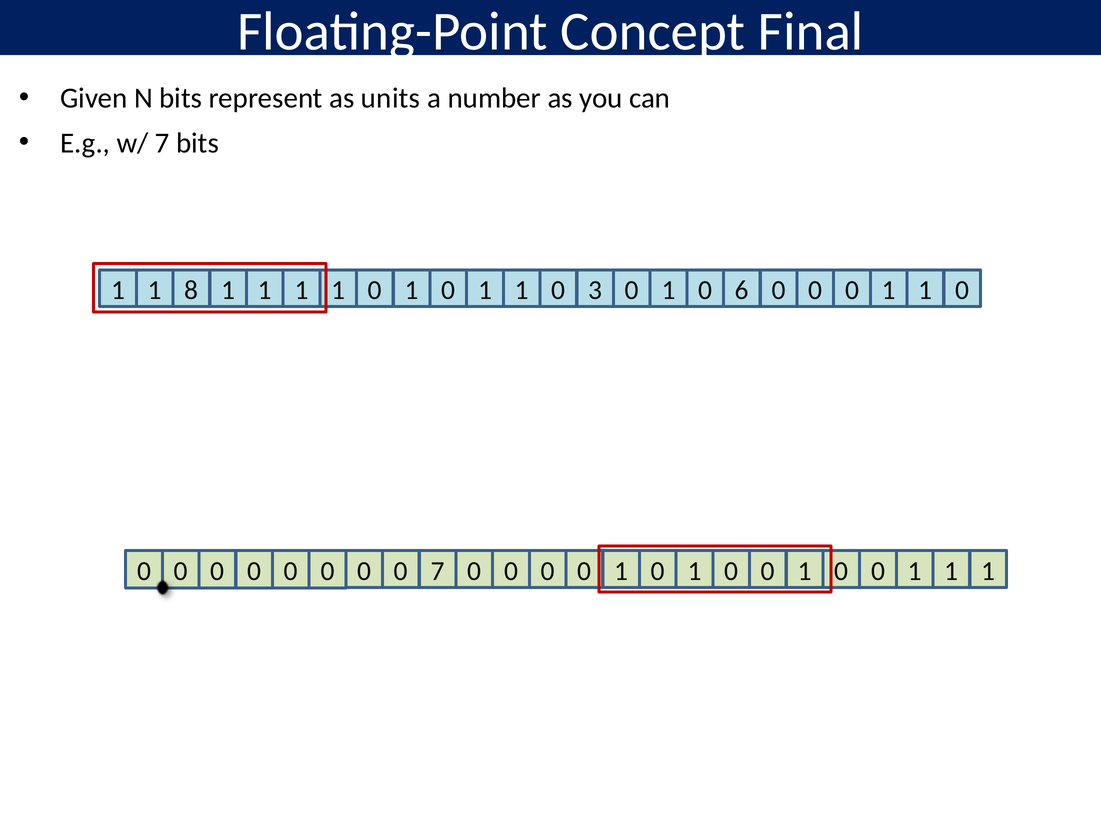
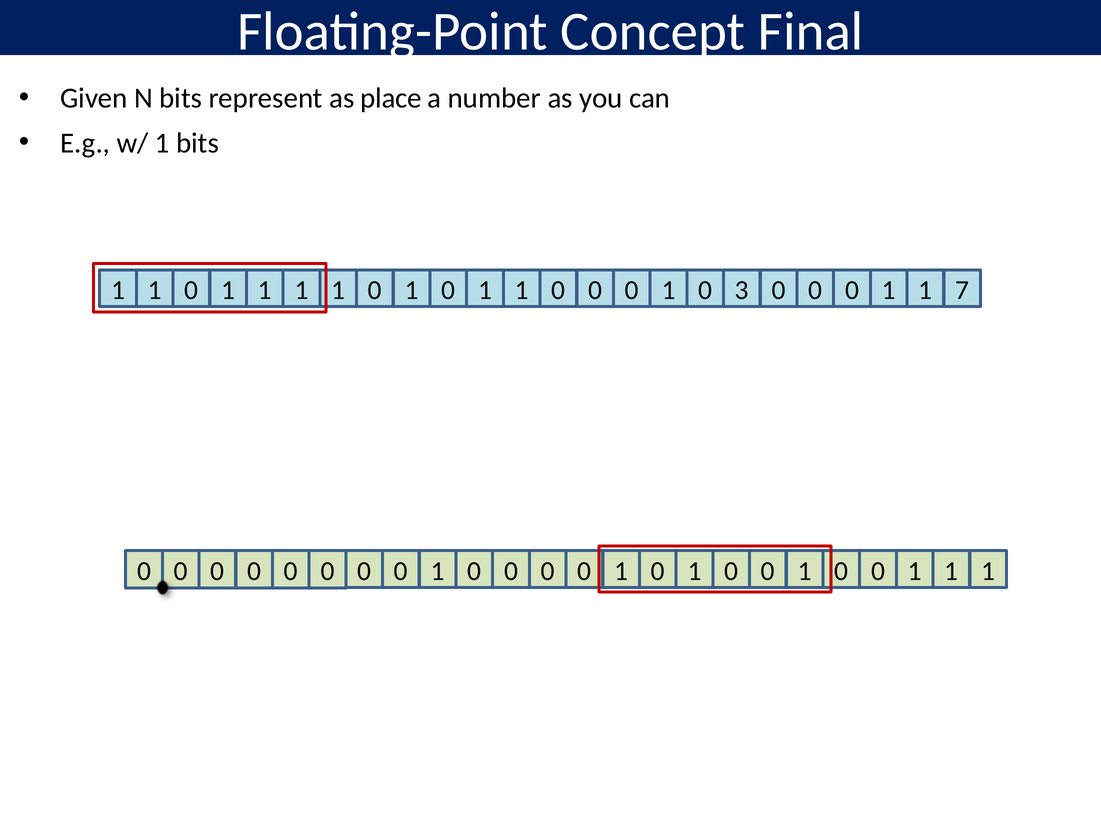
units: units -> place
w/ 7: 7 -> 1
8 at (191, 290): 8 -> 0
3 at (595, 290): 3 -> 0
6: 6 -> 3
0 1 0 0: 0 -> 7
7 at (438, 571): 7 -> 1
